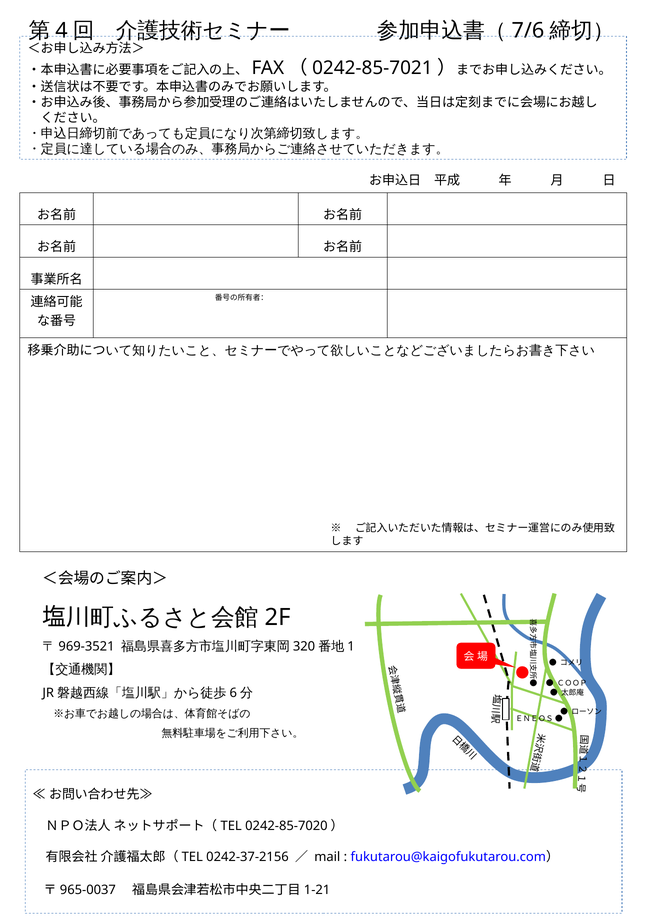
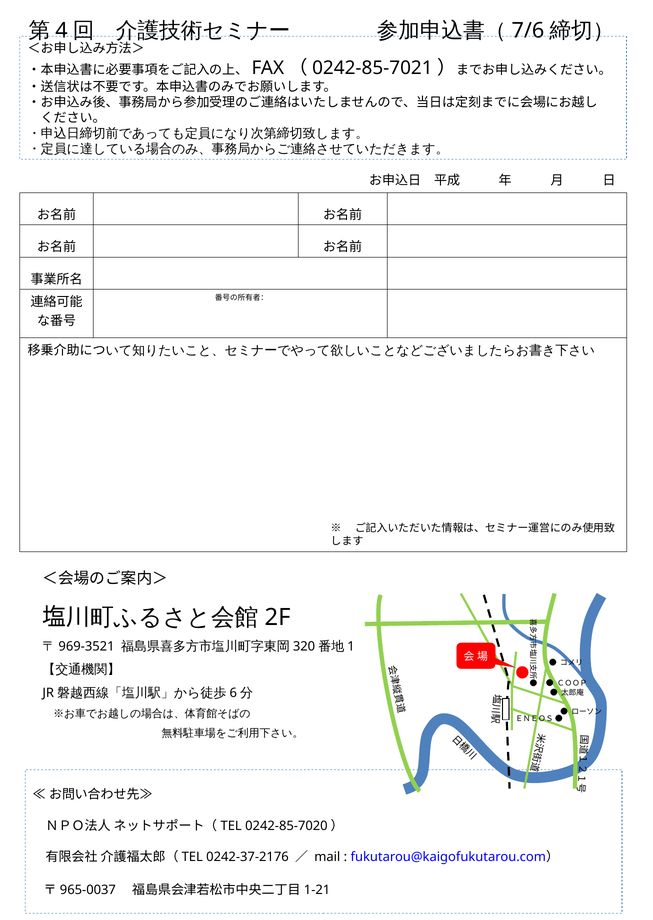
0242-37-2156: 0242-37-2156 -> 0242-37-2176
